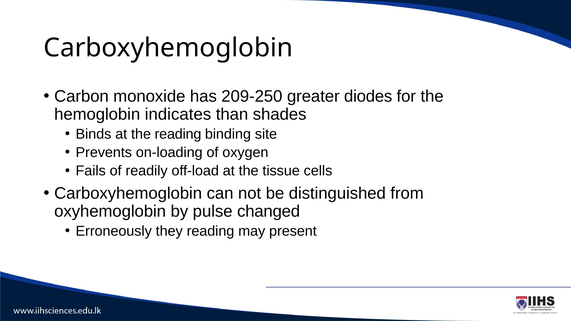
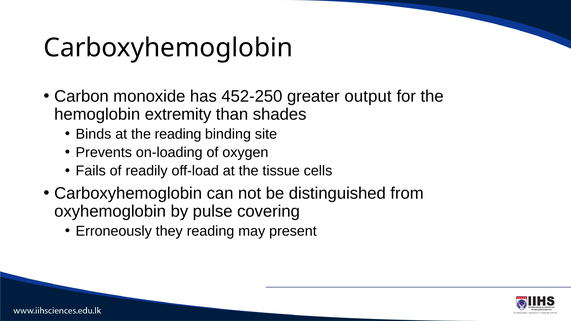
209-250: 209-250 -> 452-250
diodes: diodes -> output
indicates: indicates -> extremity
changed: changed -> covering
